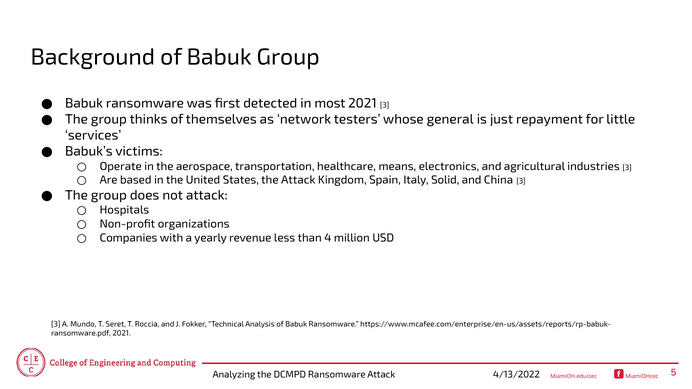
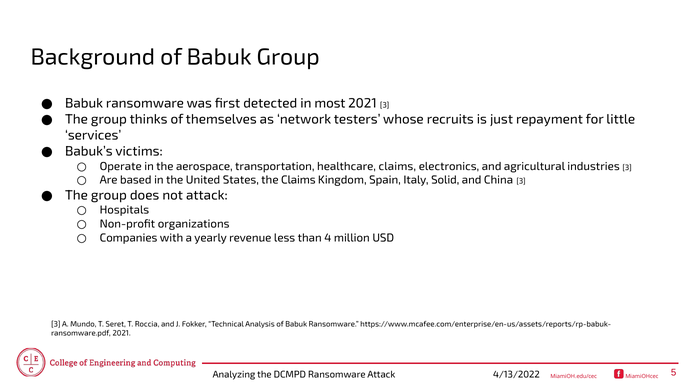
general: general -> recruits
healthcare means: means -> claims
the Attack: Attack -> Claims
